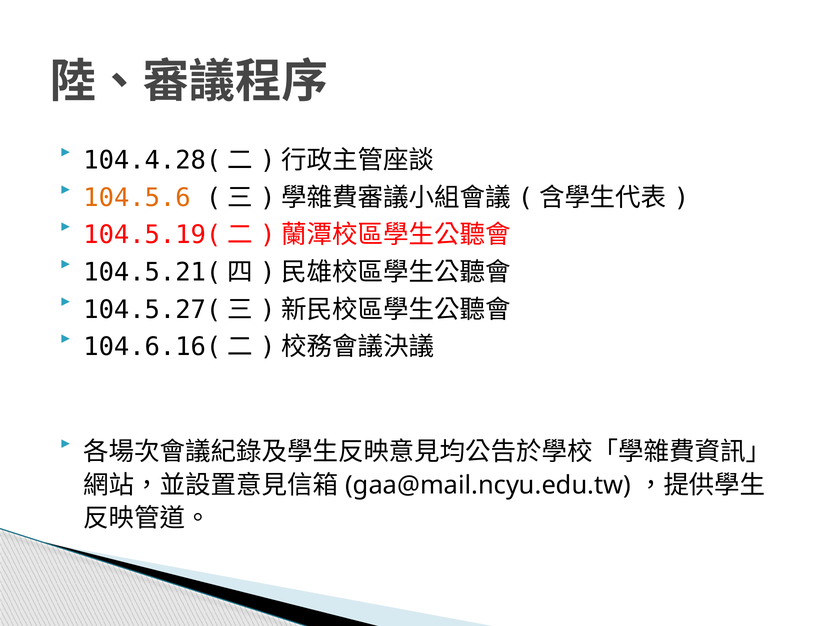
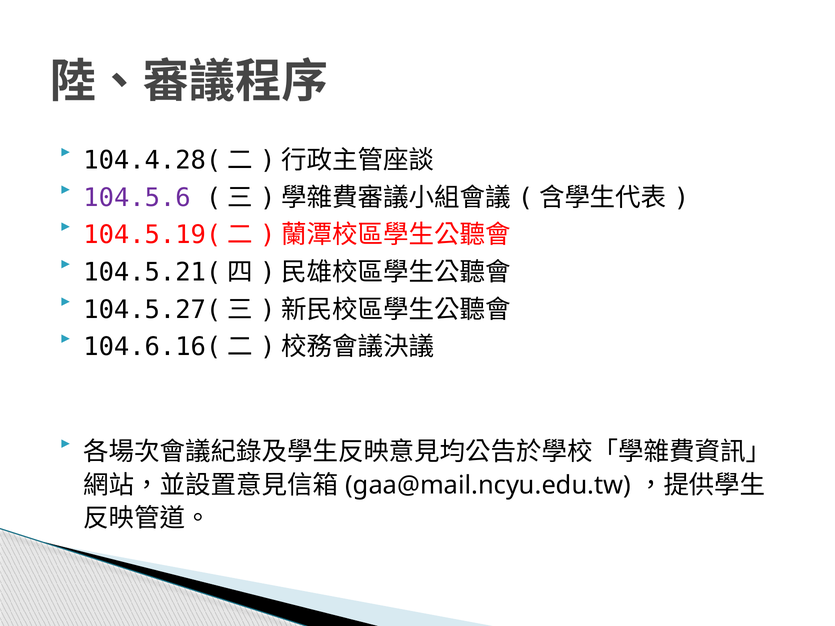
104.5.6 colour: orange -> purple
